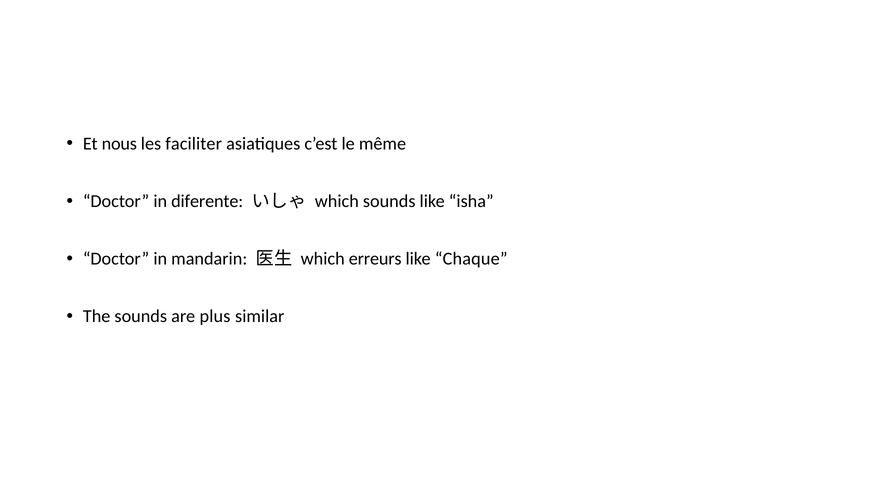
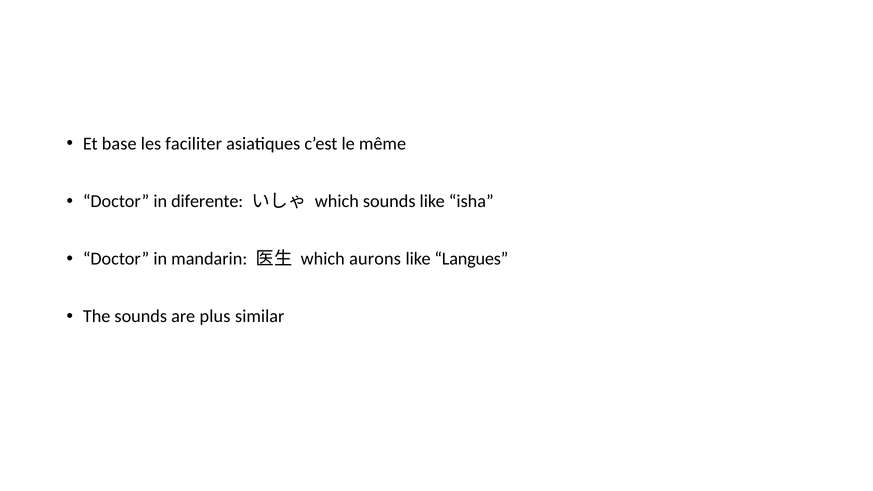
nous: nous -> base
erreurs: erreurs -> aurons
Chaque: Chaque -> Langues
